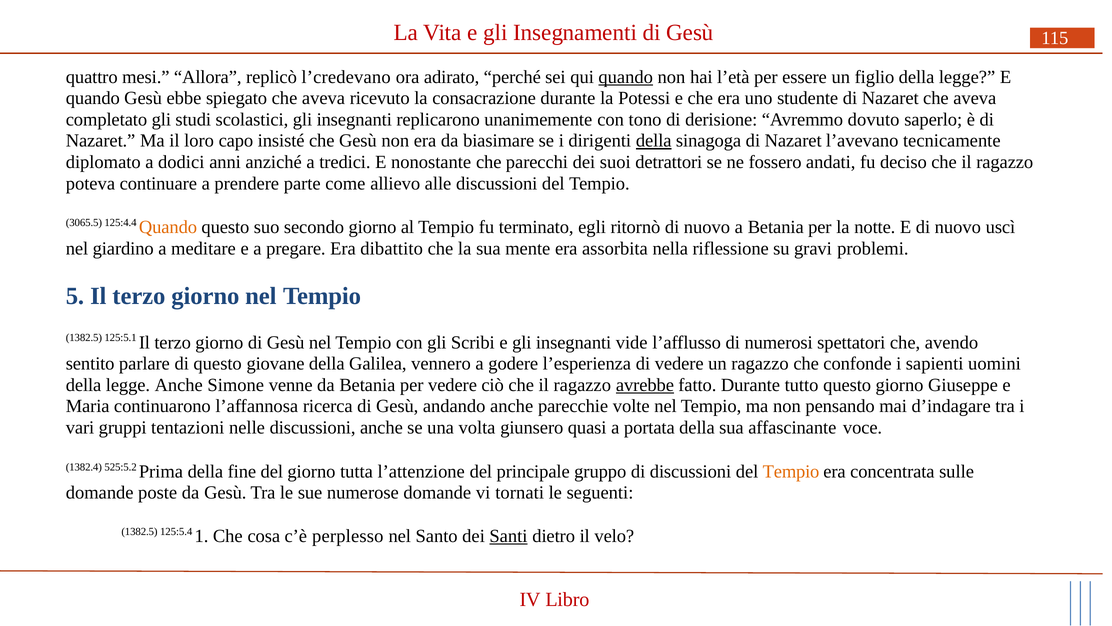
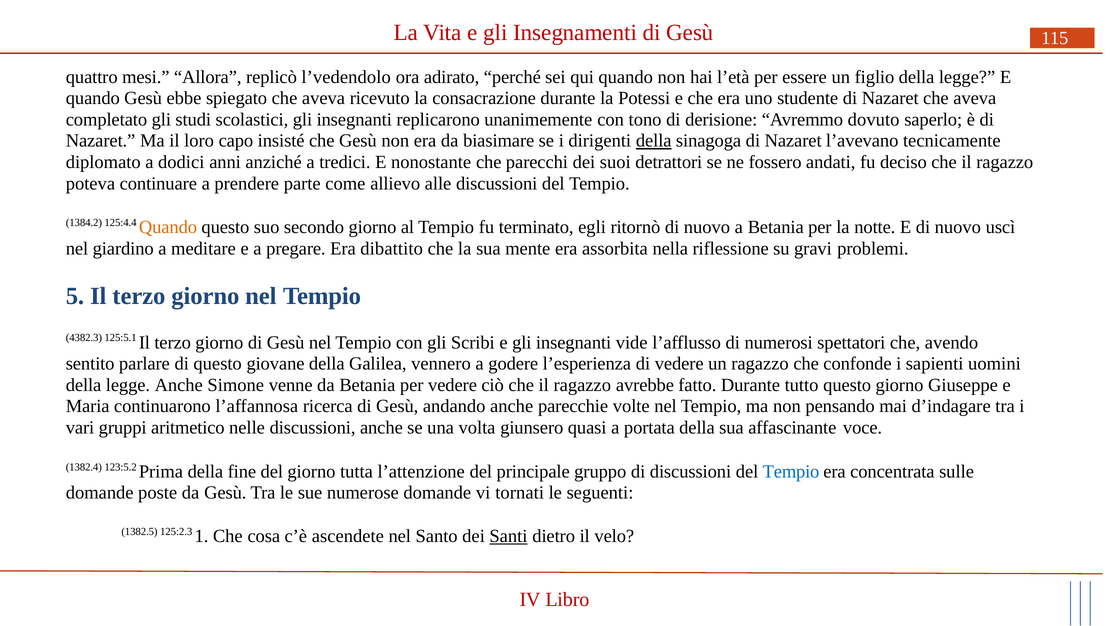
l’credevano: l’credevano -> l’vedendolo
quando at (626, 77) underline: present -> none
3065.5: 3065.5 -> 1384.2
1382.5 at (84, 338): 1382.5 -> 4382.3
avrebbe underline: present -> none
tentazioni: tentazioni -> aritmetico
525:5.2: 525:5.2 -> 123:5.2
Tempio at (791, 472) colour: orange -> blue
125:5.4: 125:5.4 -> 125:2.3
perplesso: perplesso -> ascendete
